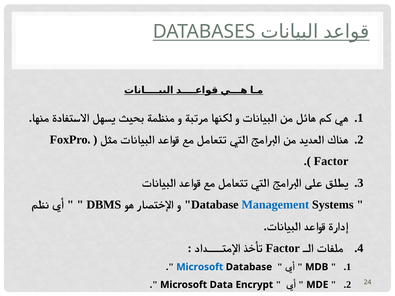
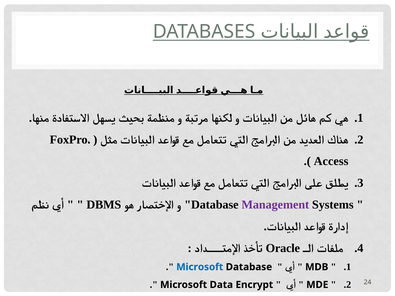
Factor at (331, 161): Factor -> Access
Management colour: blue -> purple
Factor at (283, 248): Factor -> Oracle
